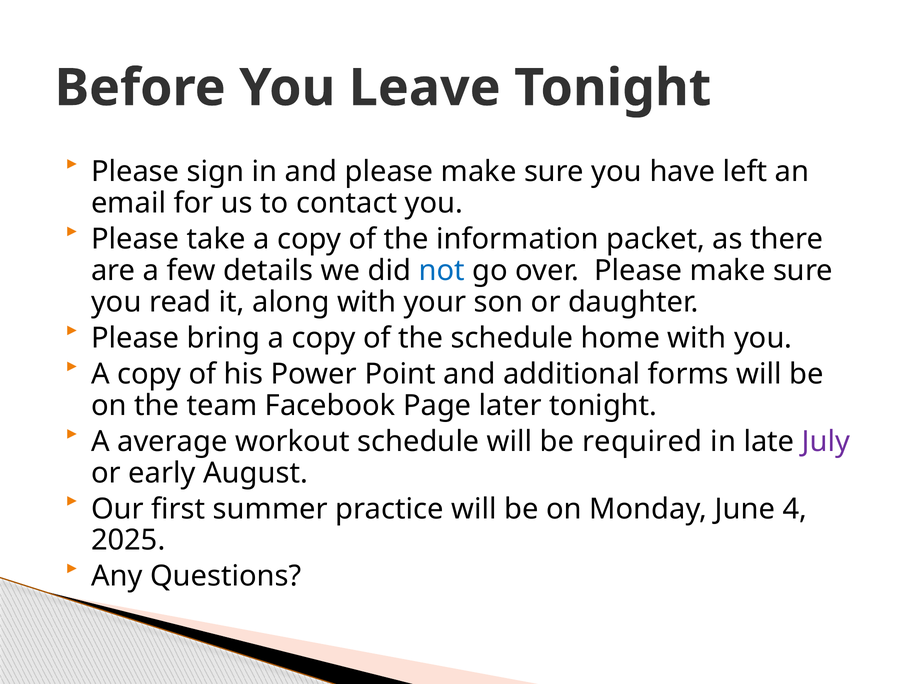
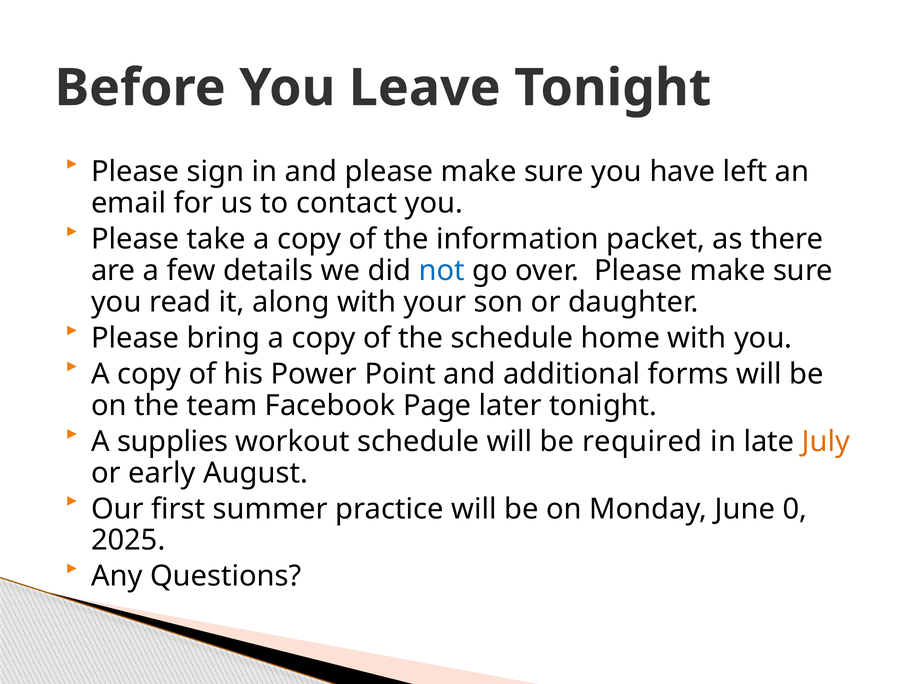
average: average -> supplies
July colour: purple -> orange
4: 4 -> 0
